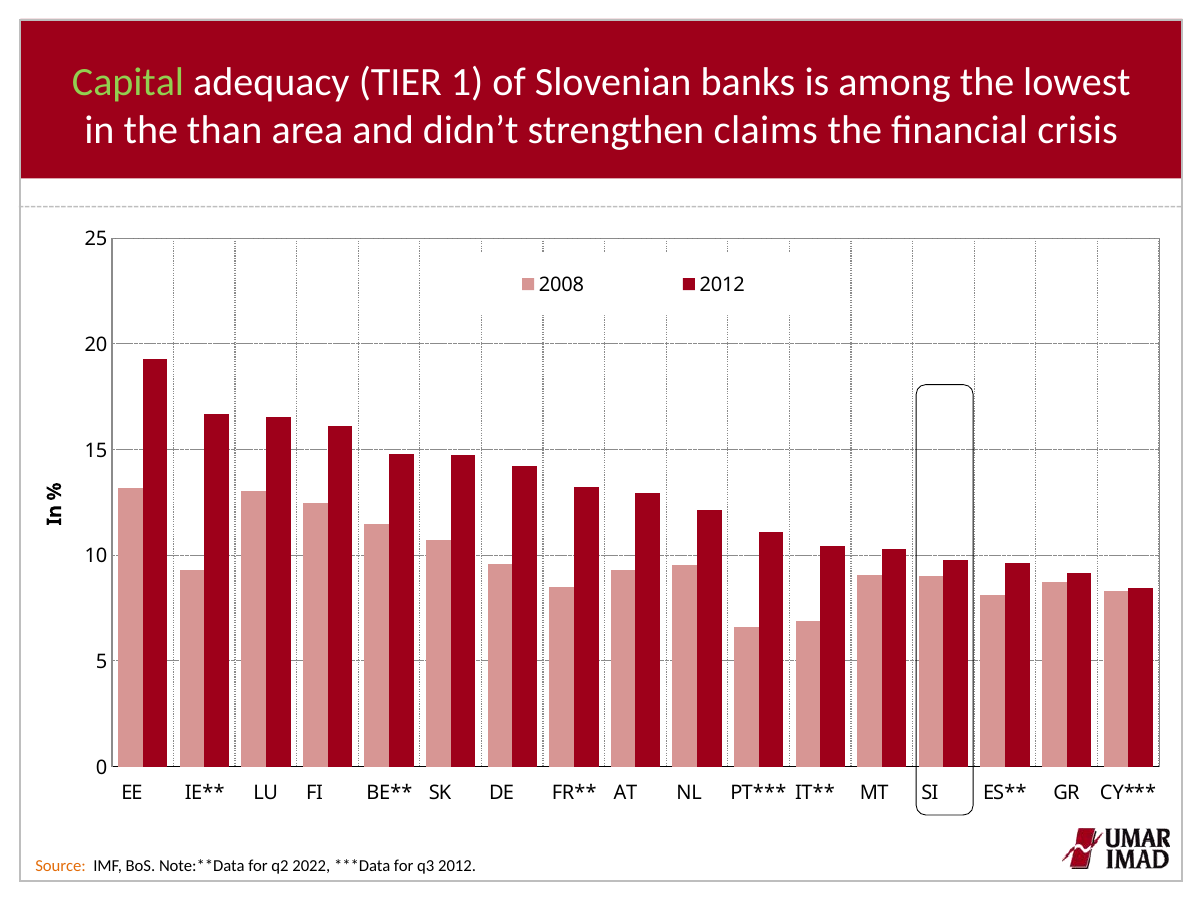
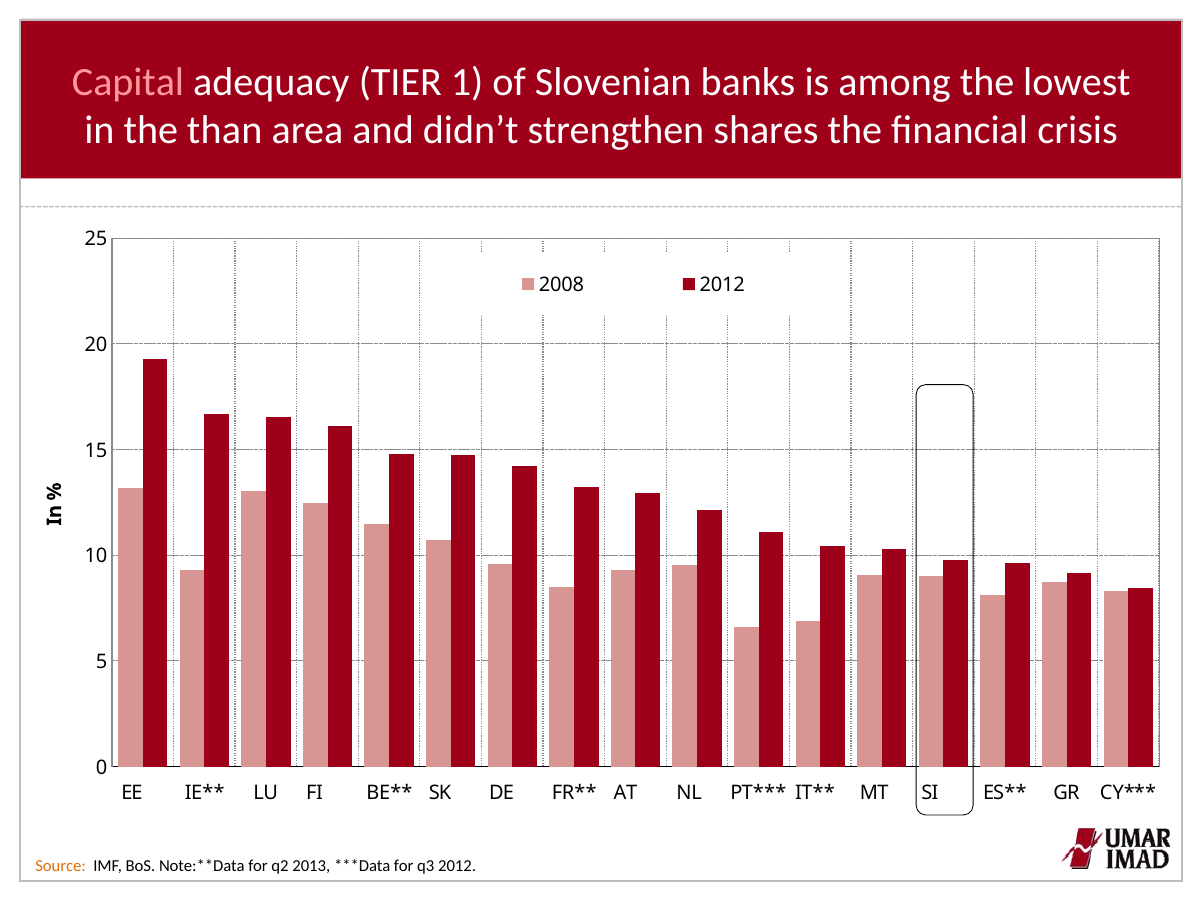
Capital colour: light green -> pink
claims: claims -> shares
2022: 2022 -> 2013
